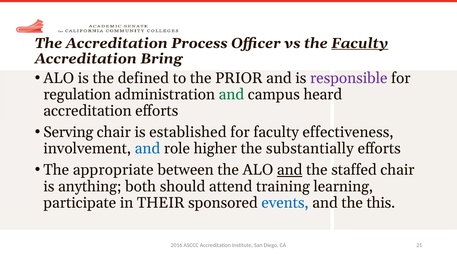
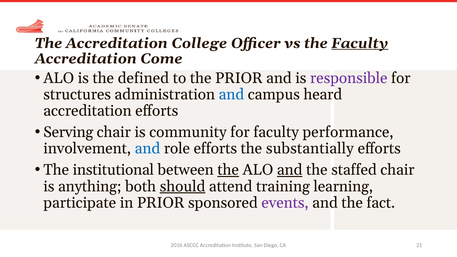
Process: Process -> College
Bring: Bring -> Come
regulation: regulation -> structures
and at (231, 95) colour: green -> blue
established: established -> community
effectiveness: effectiveness -> performance
role higher: higher -> efforts
appropriate: appropriate -> institutional
the at (228, 170) underline: none -> present
should underline: none -> present
in THEIR: THEIR -> PRIOR
events colour: blue -> purple
this: this -> fact
